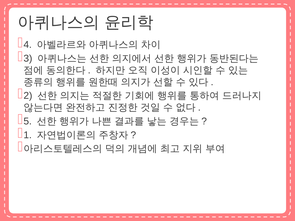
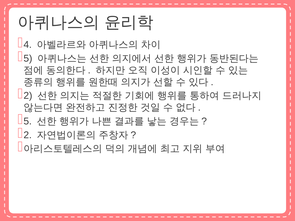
3 at (28, 58): 3 -> 5
1 at (28, 135): 1 -> 2
